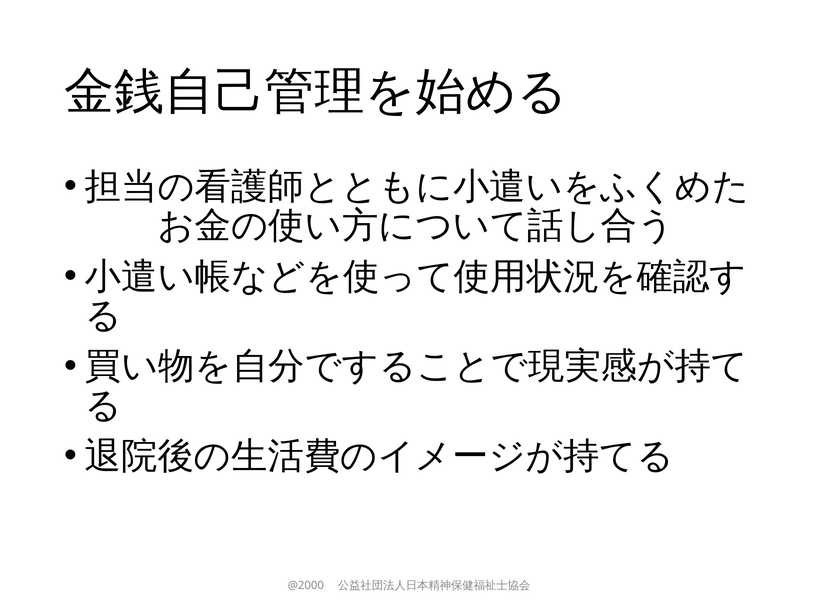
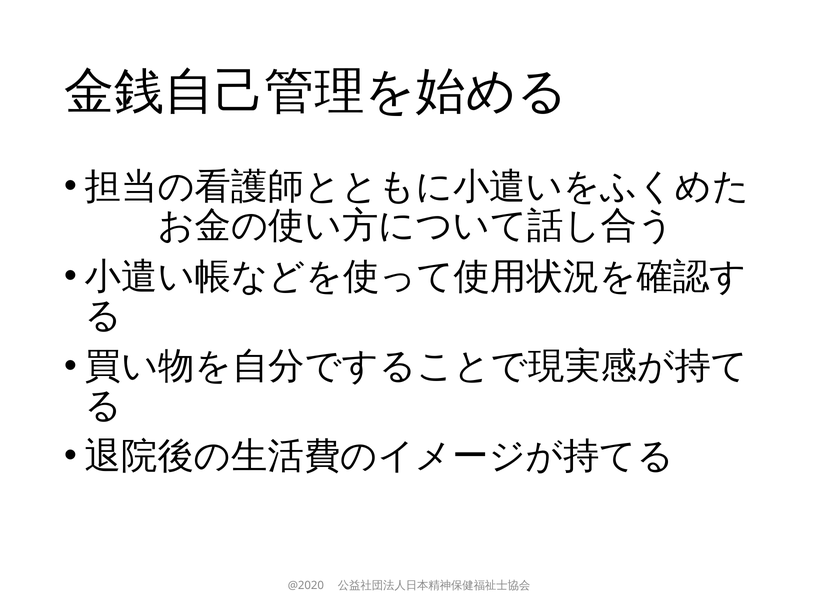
@2000: @2000 -> @2020
